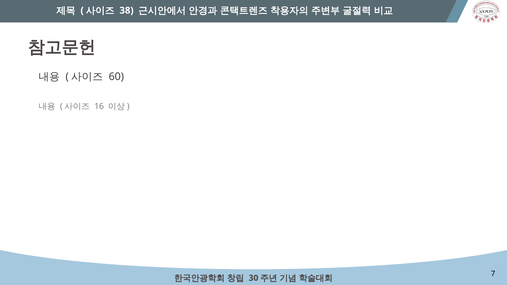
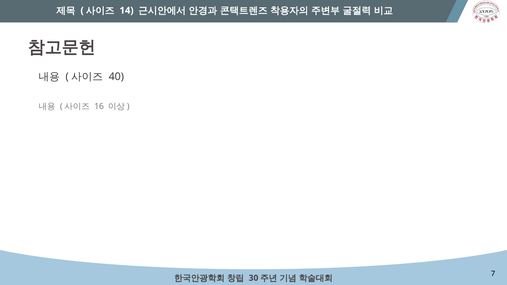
38: 38 -> 14
60: 60 -> 40
